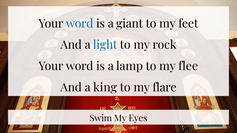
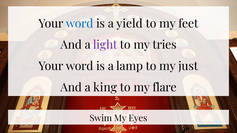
giant: giant -> yield
light colour: blue -> purple
rock: rock -> tries
flee: flee -> just
